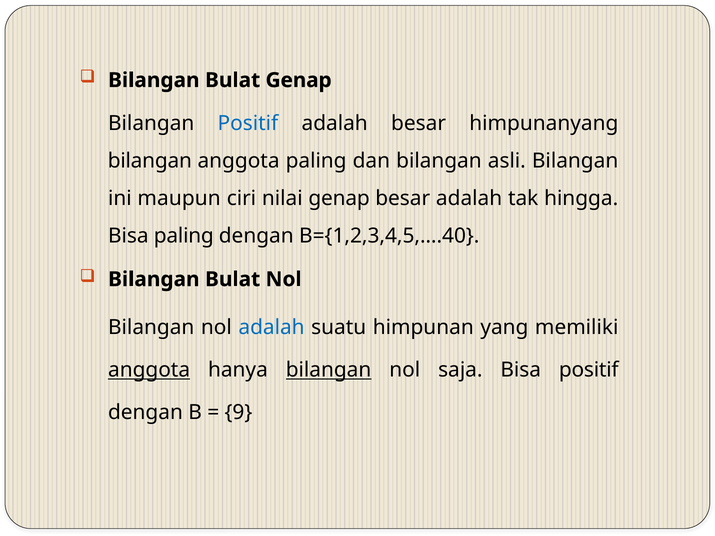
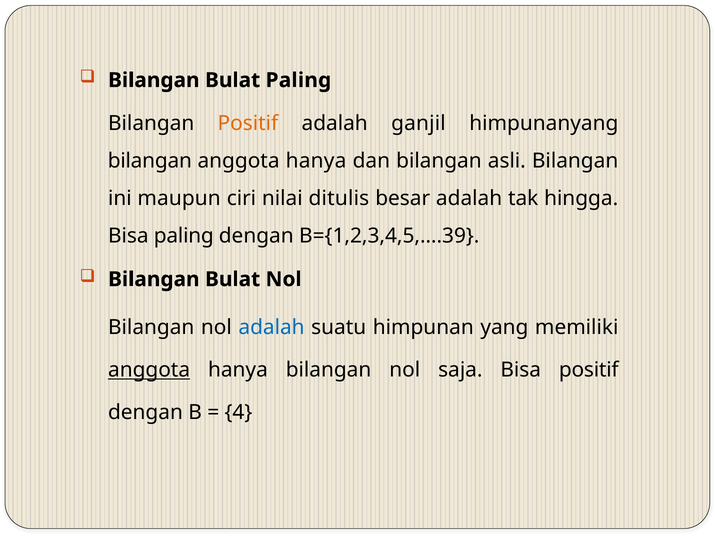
Bulat Genap: Genap -> Paling
Positif at (248, 124) colour: blue -> orange
adalah besar: besar -> ganjil
paling at (316, 161): paling -> hanya
nilai genap: genap -> ditulis
B={1,2,3,4,5,….40: B={1,2,3,4,5,….40 -> B={1,2,3,4,5,….39
bilangan at (329, 370) underline: present -> none
9: 9 -> 4
